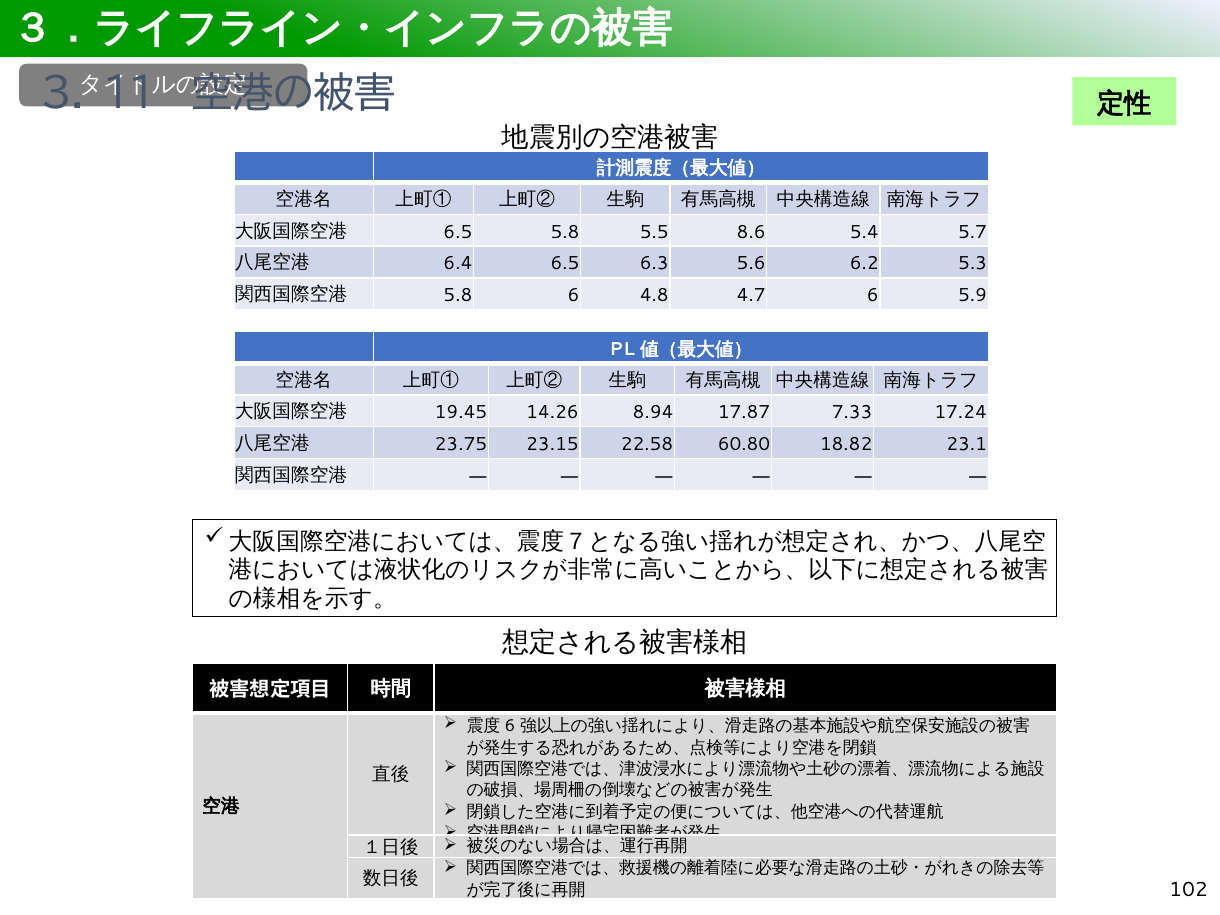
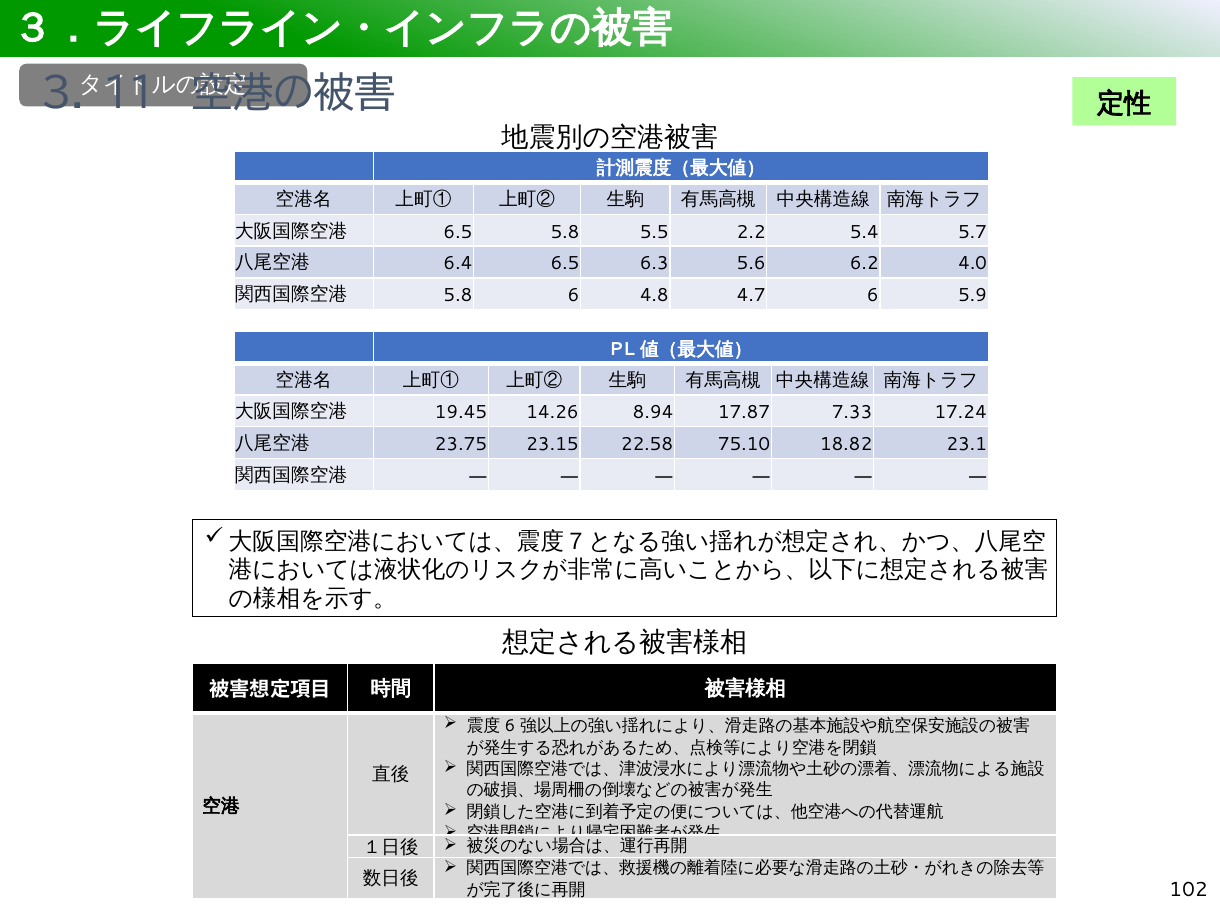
8.6: 8.6 -> 2.2
5.3: 5.3 -> 4.0
60.80: 60.80 -> 75.10
